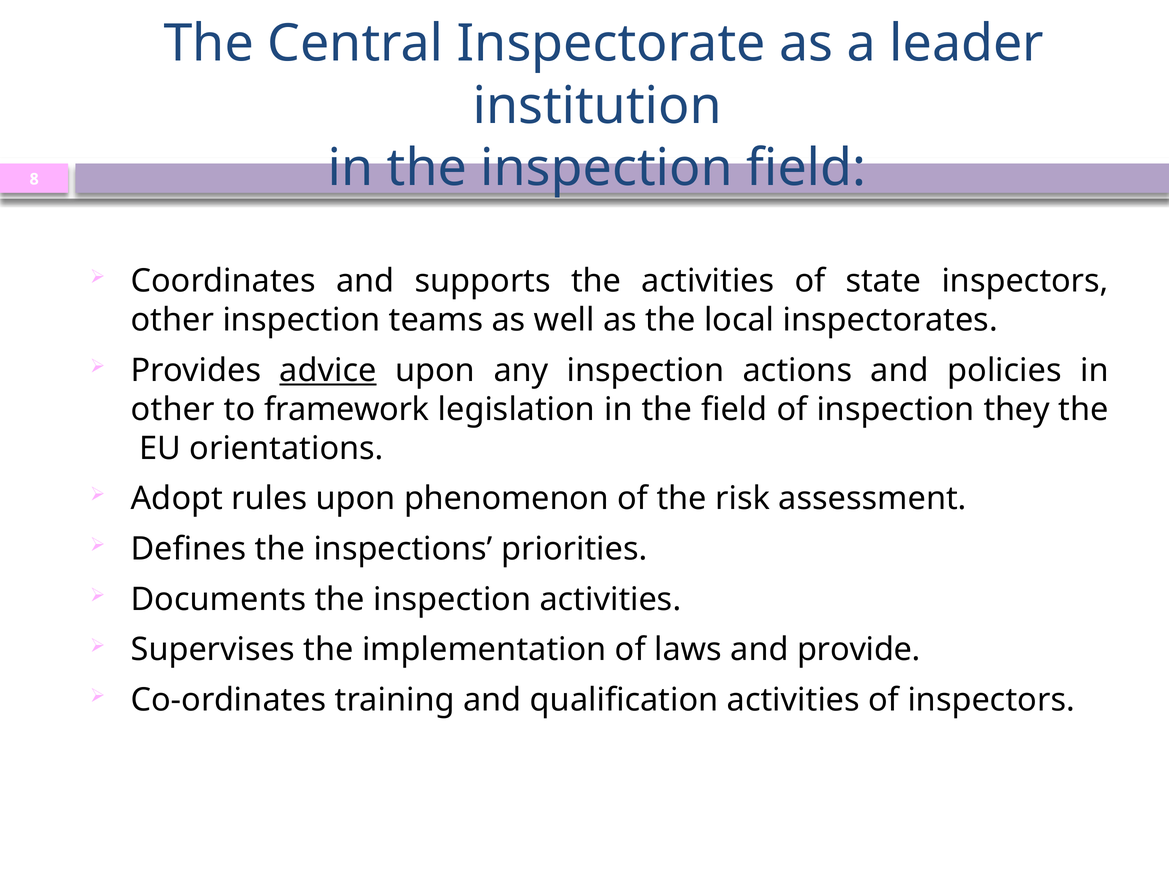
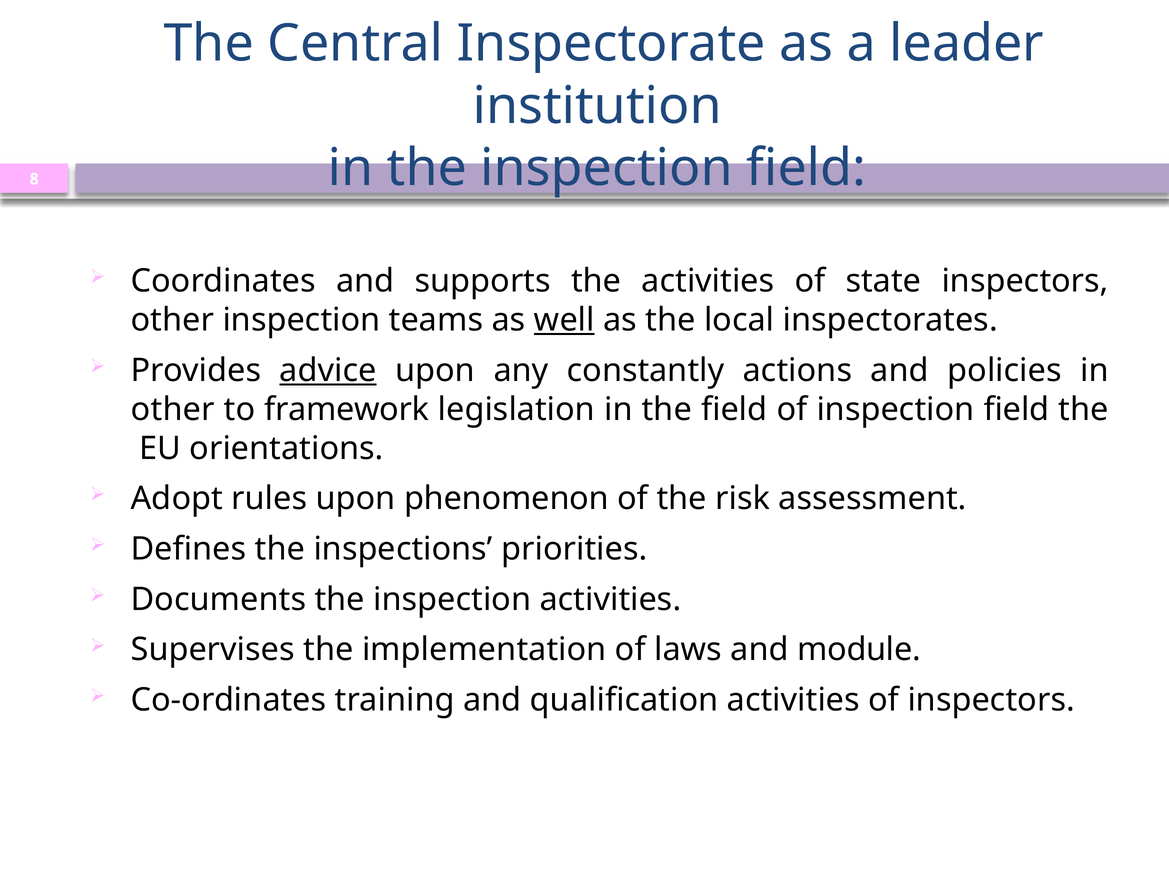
well underline: none -> present
any inspection: inspection -> constantly
of inspection they: they -> field
provide: provide -> module
